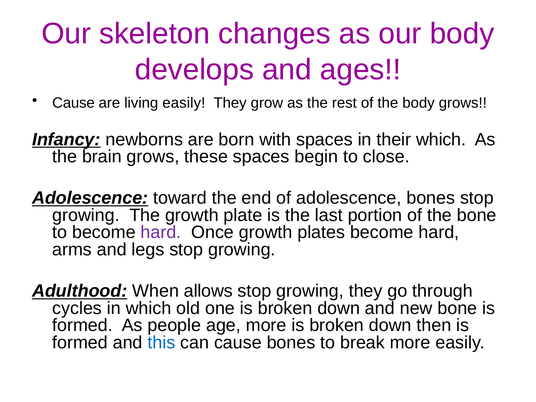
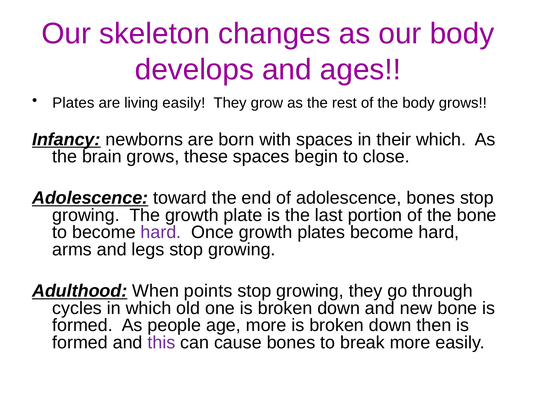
Cause at (73, 103): Cause -> Plates
allows: allows -> points
this colour: blue -> purple
